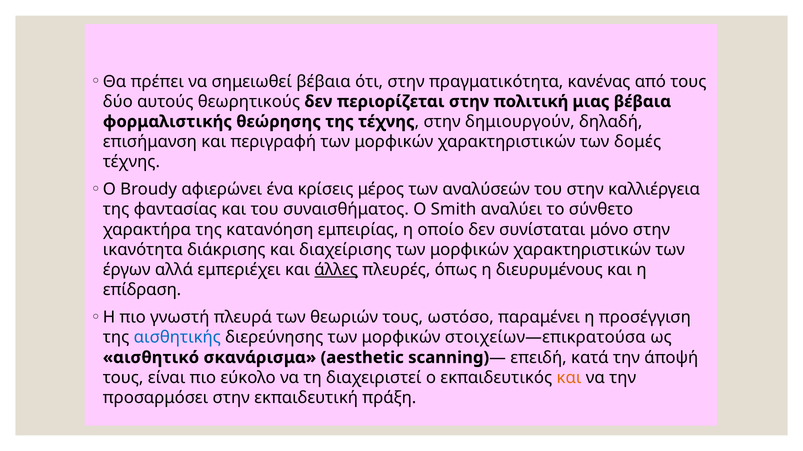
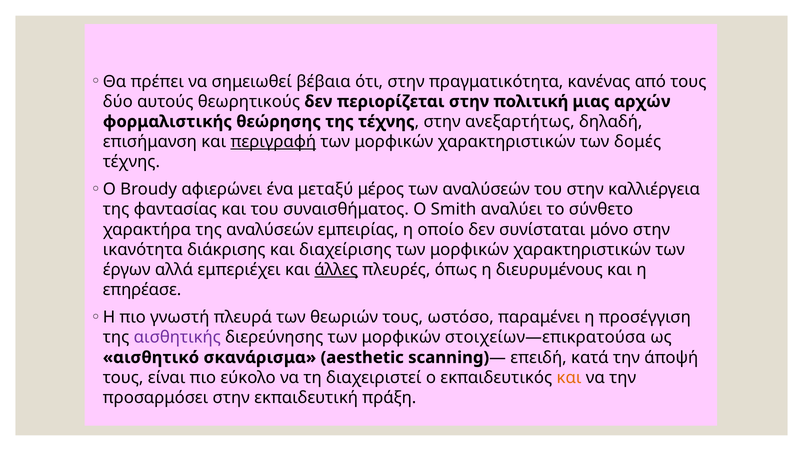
μιας βέβαια: βέβαια -> αρχών
δημιουργούν: δημιουργούν -> ανεξαρτήτως
περιγραφή underline: none -> present
κρίσεις: κρίσεις -> μεταξύ
της κατανόηση: κατανόηση -> αναλύσεών
επίδραση: επίδραση -> επηρέασε
αισθητικής colour: blue -> purple
